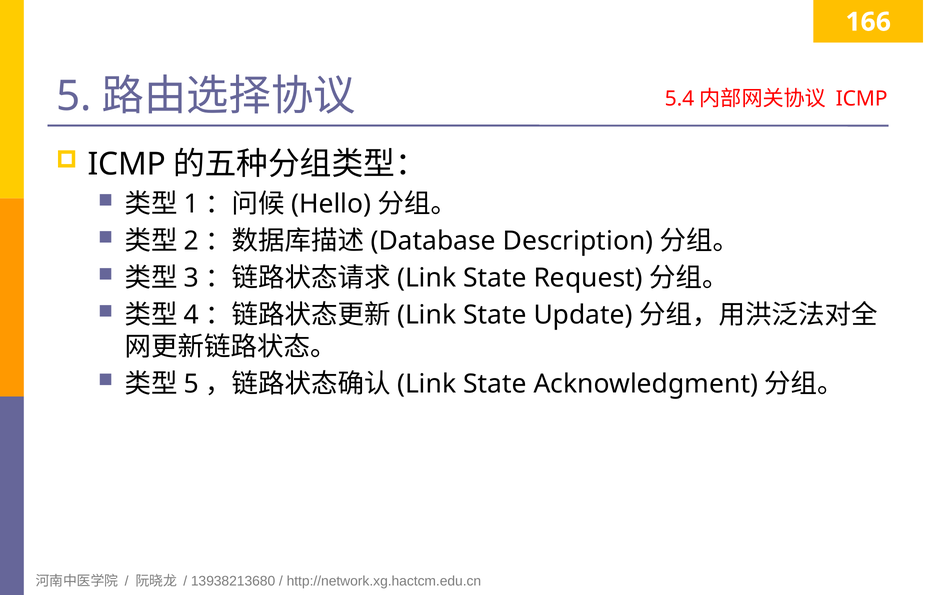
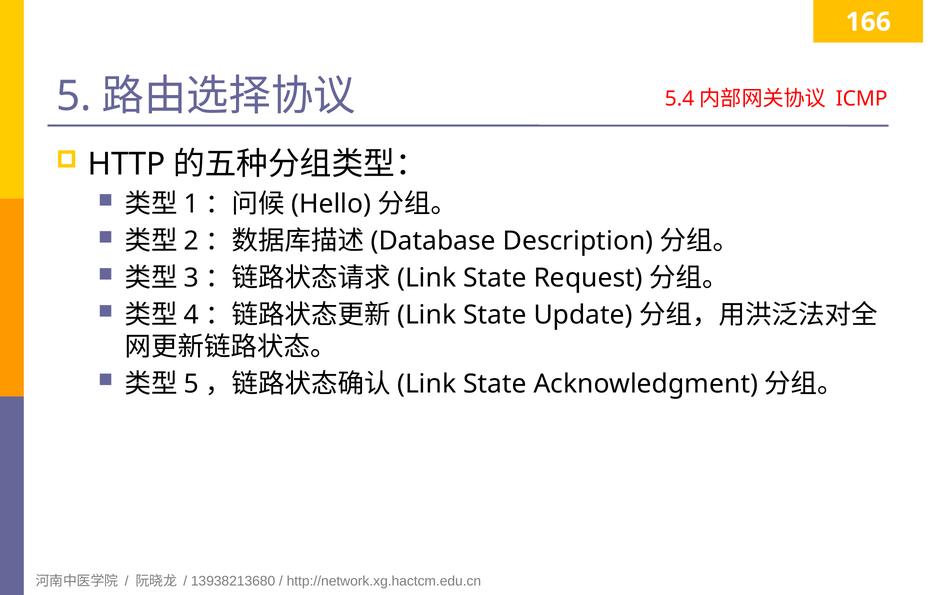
ICMP at (127, 164): ICMP -> HTTP
